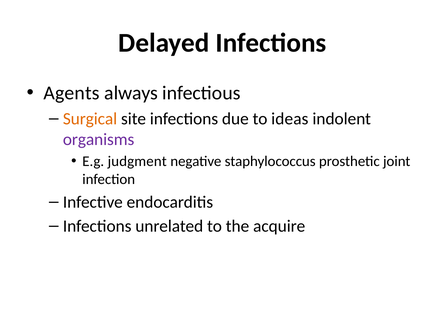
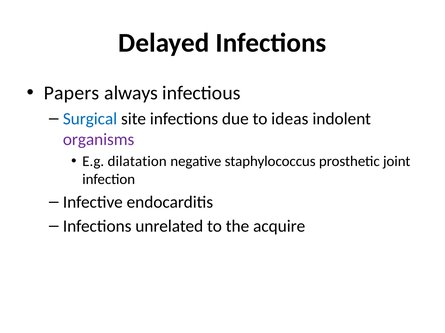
Agents: Agents -> Papers
Surgical colour: orange -> blue
judgment: judgment -> dilatation
